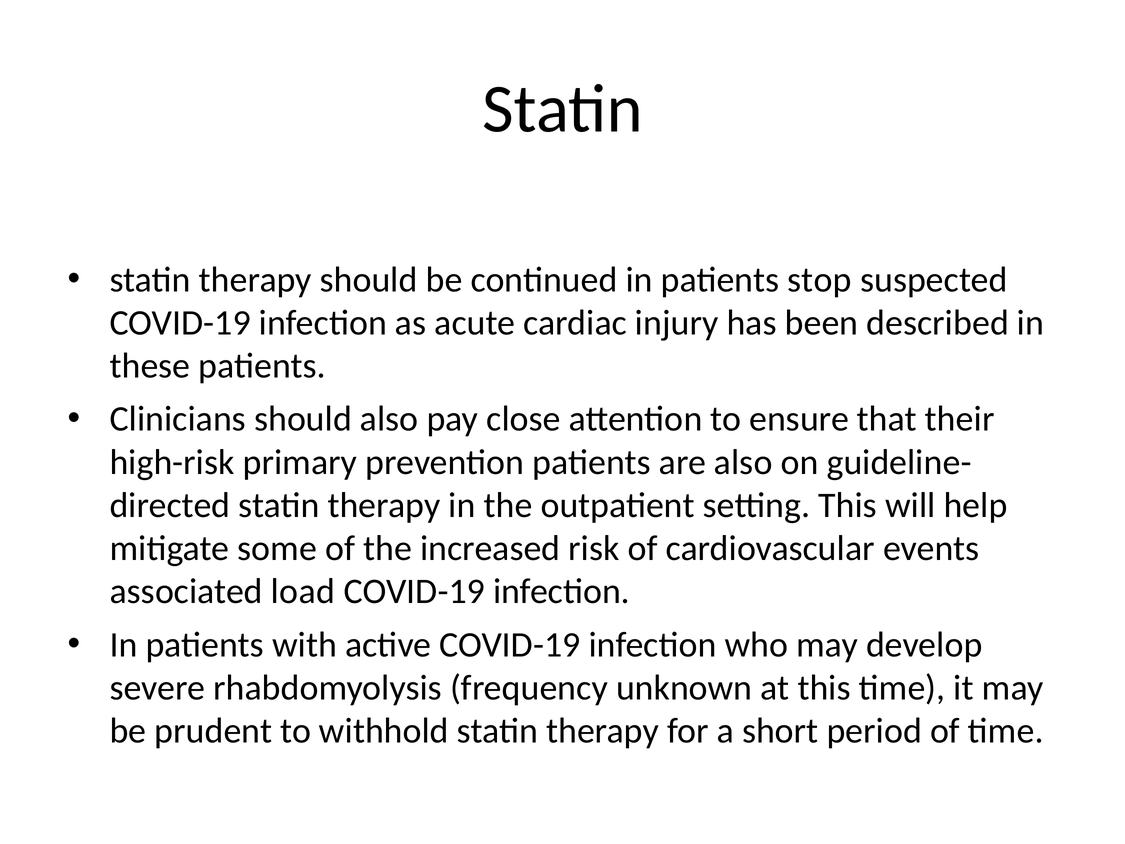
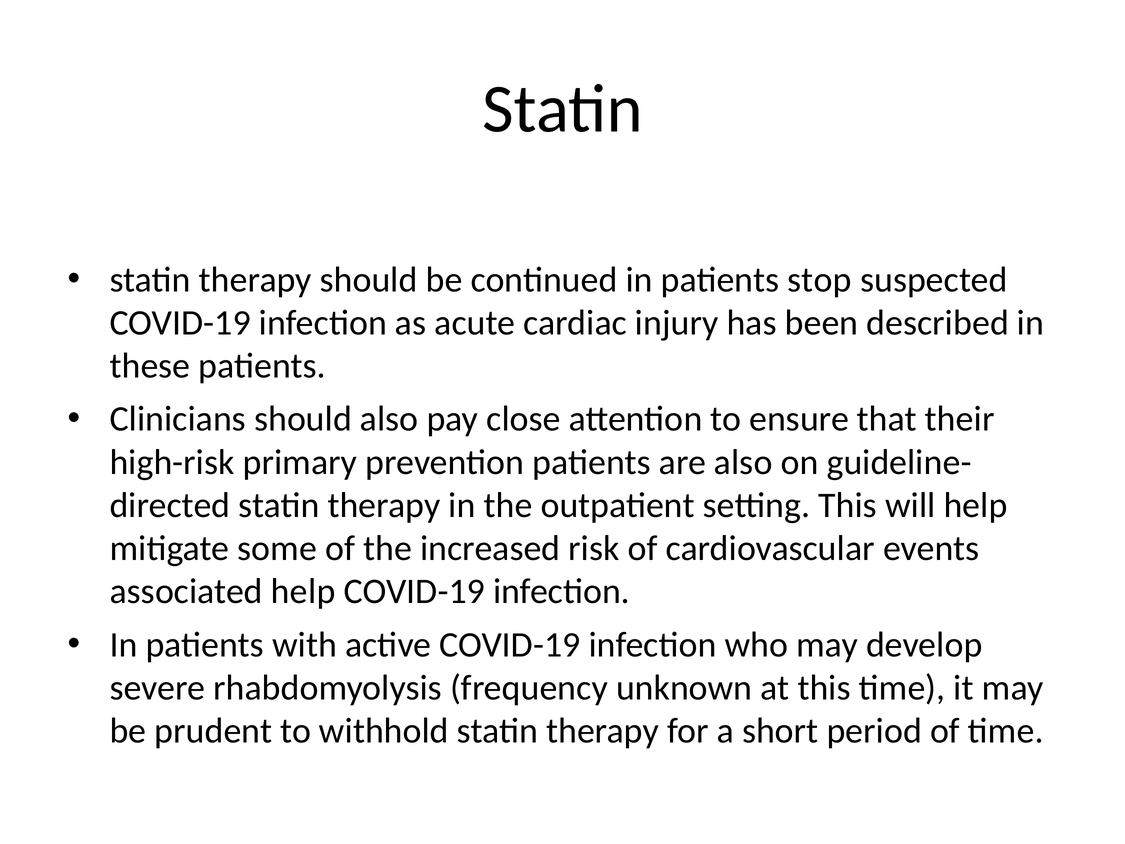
associated load: load -> help
